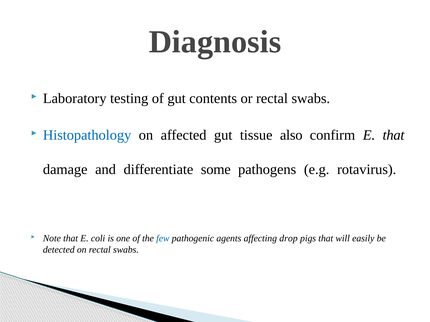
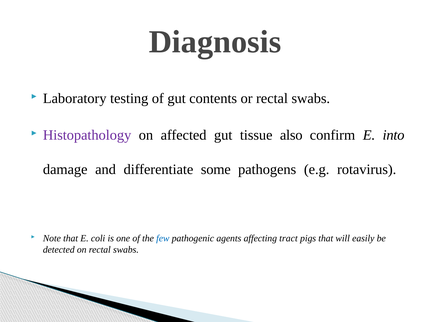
Histopathology colour: blue -> purple
E that: that -> into
drop: drop -> tract
